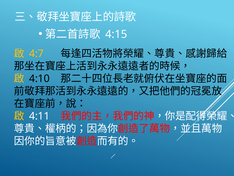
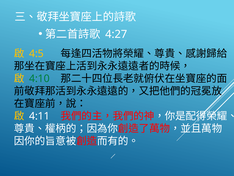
4:15: 4:15 -> 4:27
4:7: 4:7 -> 4:5
4:10 colour: black -> green
